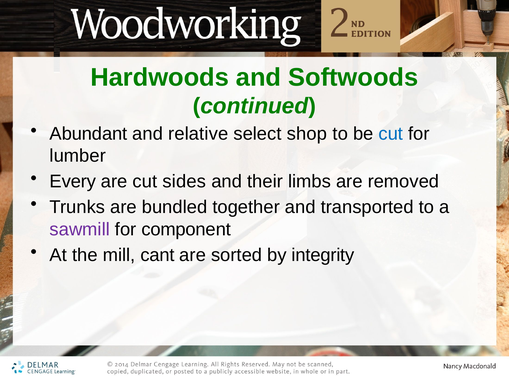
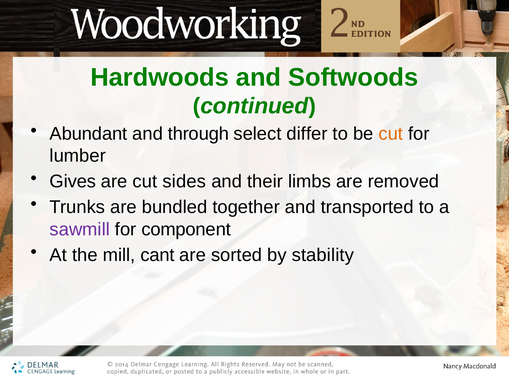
relative: relative -> through
shop: shop -> differ
cut at (391, 134) colour: blue -> orange
Every: Every -> Gives
integrity: integrity -> stability
